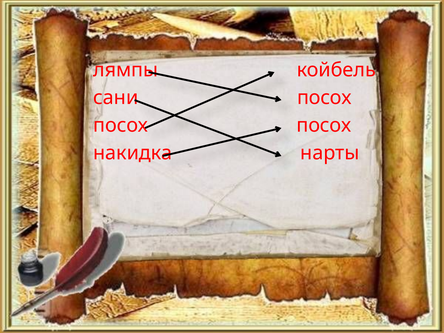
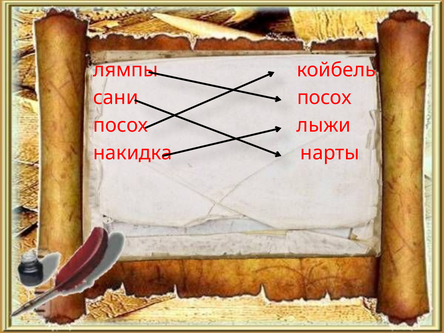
посох at (324, 125): посох -> лыжи
